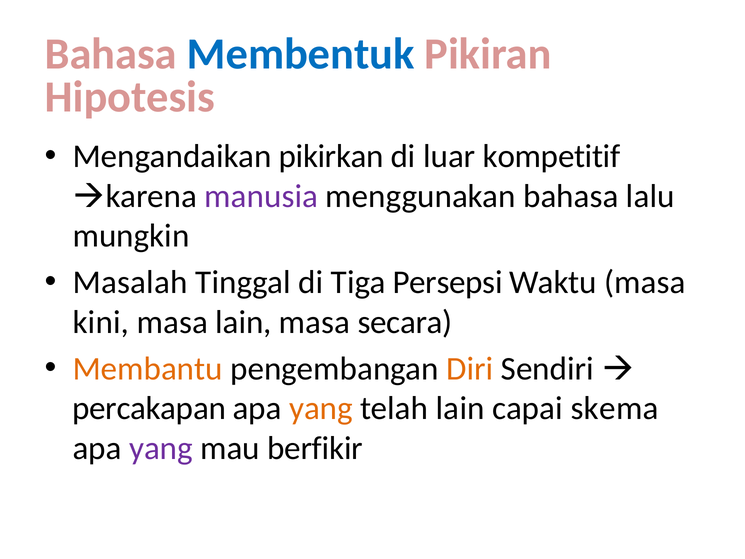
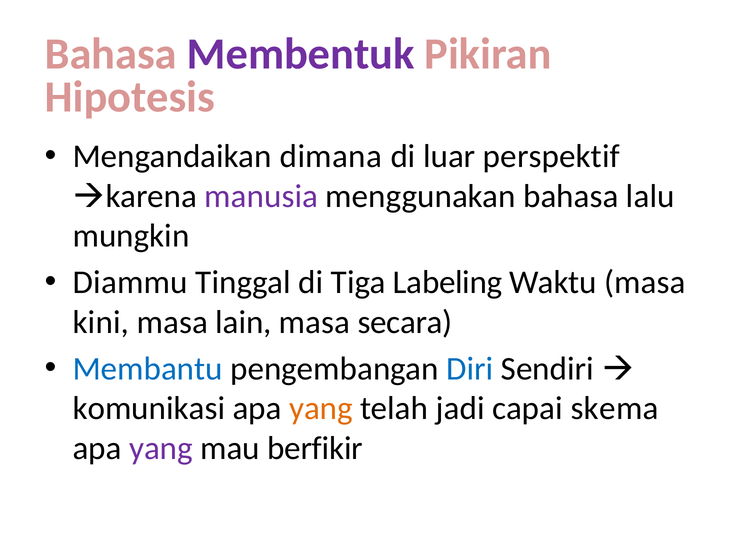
Membentuk colour: blue -> purple
pikirkan: pikirkan -> dimana
kompetitif: kompetitif -> perspektif
Masalah: Masalah -> Diammu
Persepsi: Persepsi -> Labeling
Membantu colour: orange -> blue
Diri colour: orange -> blue
percakapan: percakapan -> komunikasi
telah lain: lain -> jadi
